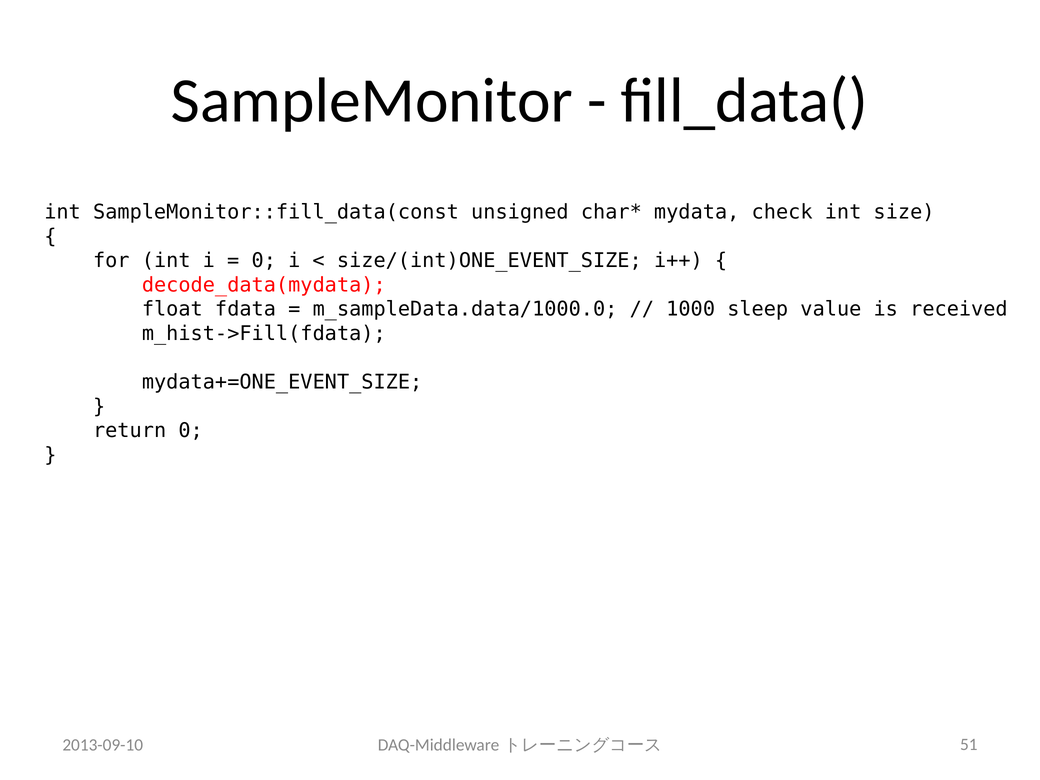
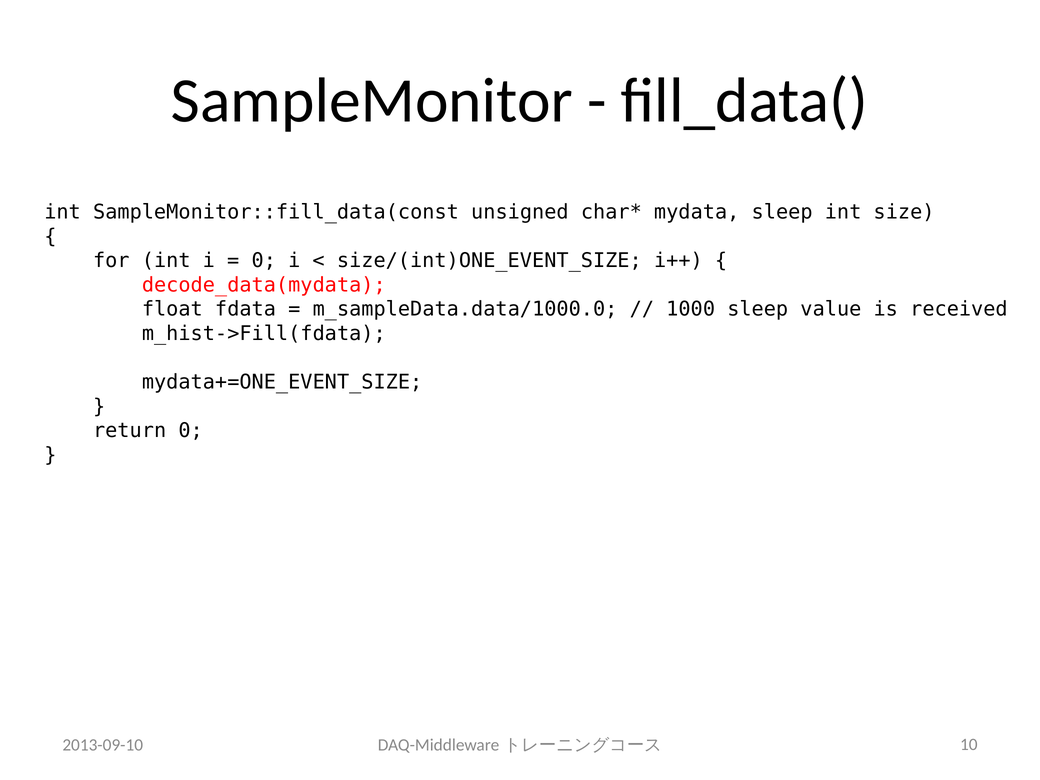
mydata check: check -> sleep
51: 51 -> 10
